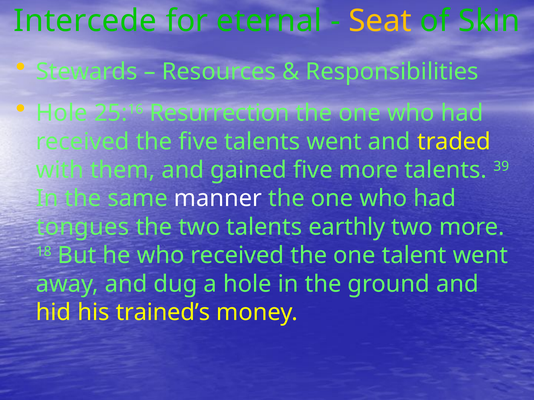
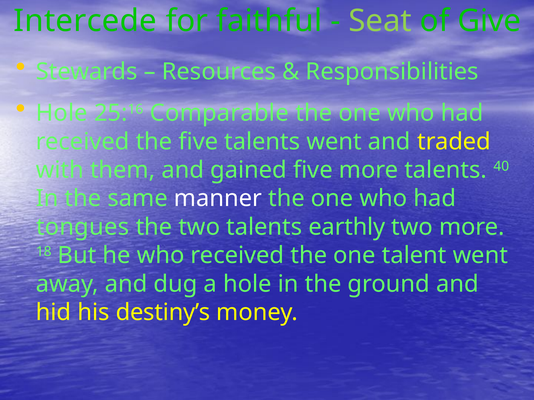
eternal: eternal -> faithful
Seat colour: yellow -> light green
Skin: Skin -> Give
Resurrection: Resurrection -> Comparable
39: 39 -> 40
trained’s: trained’s -> destiny’s
